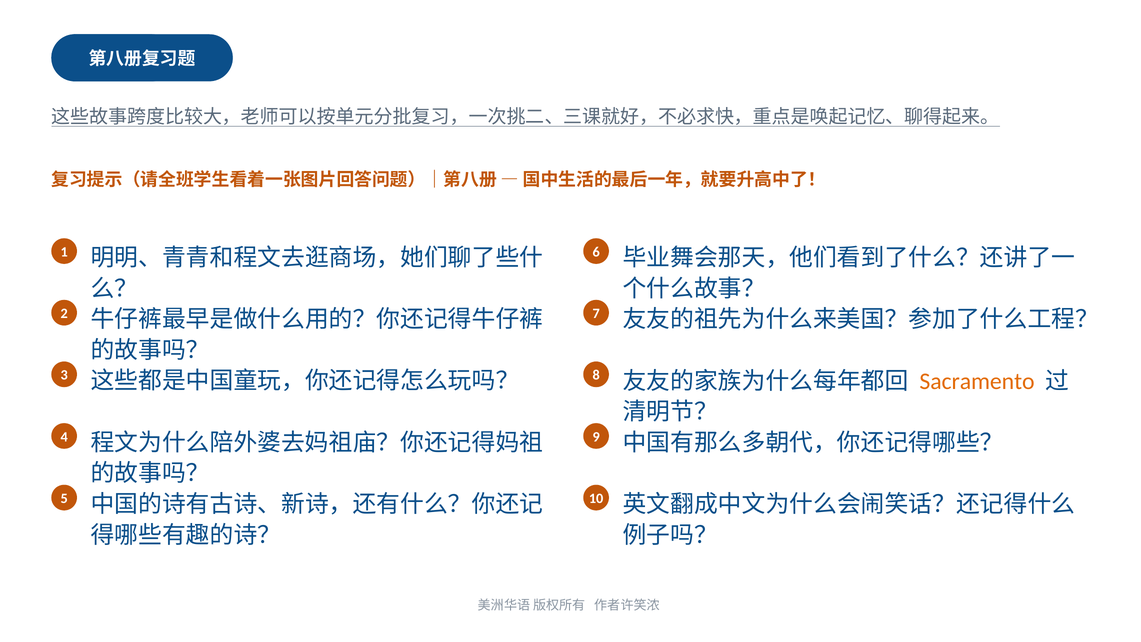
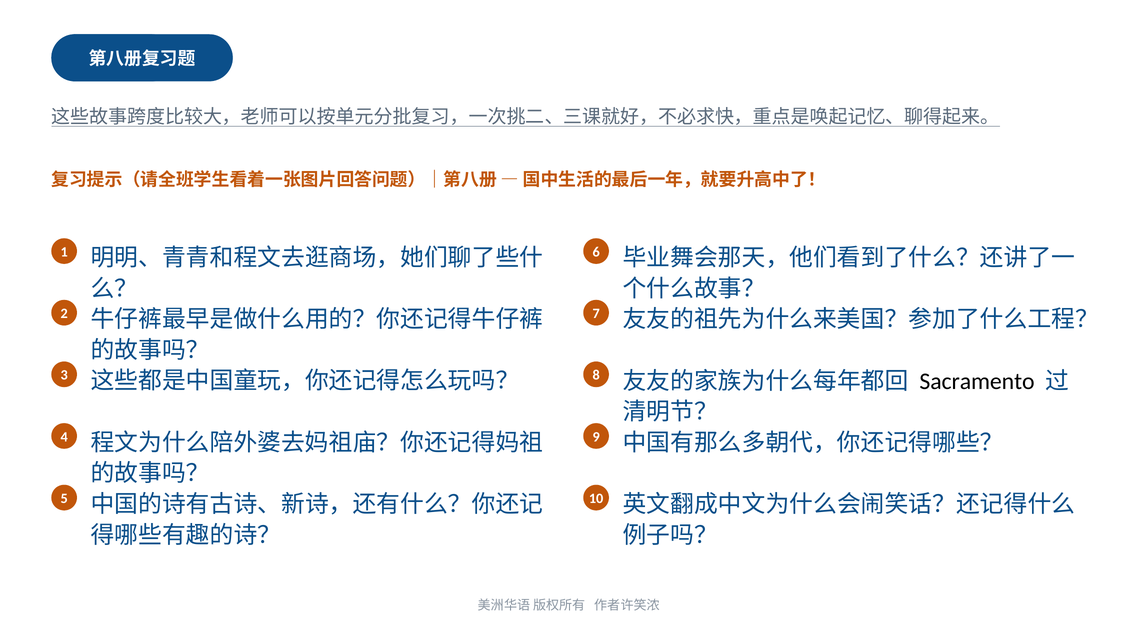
Sacramento colour: orange -> black
